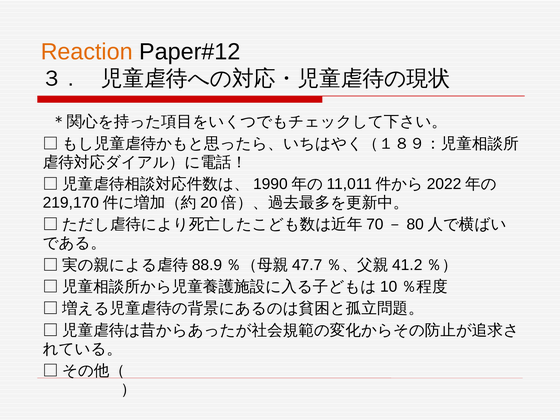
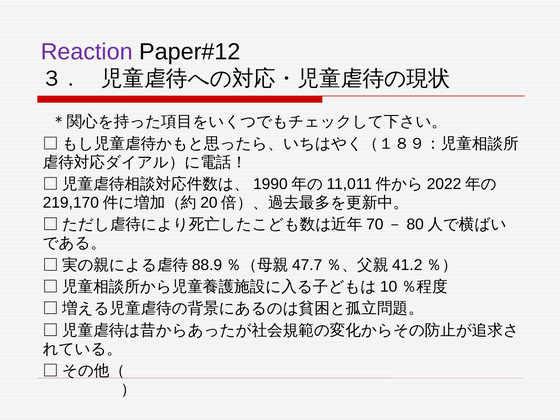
Reaction colour: orange -> purple
